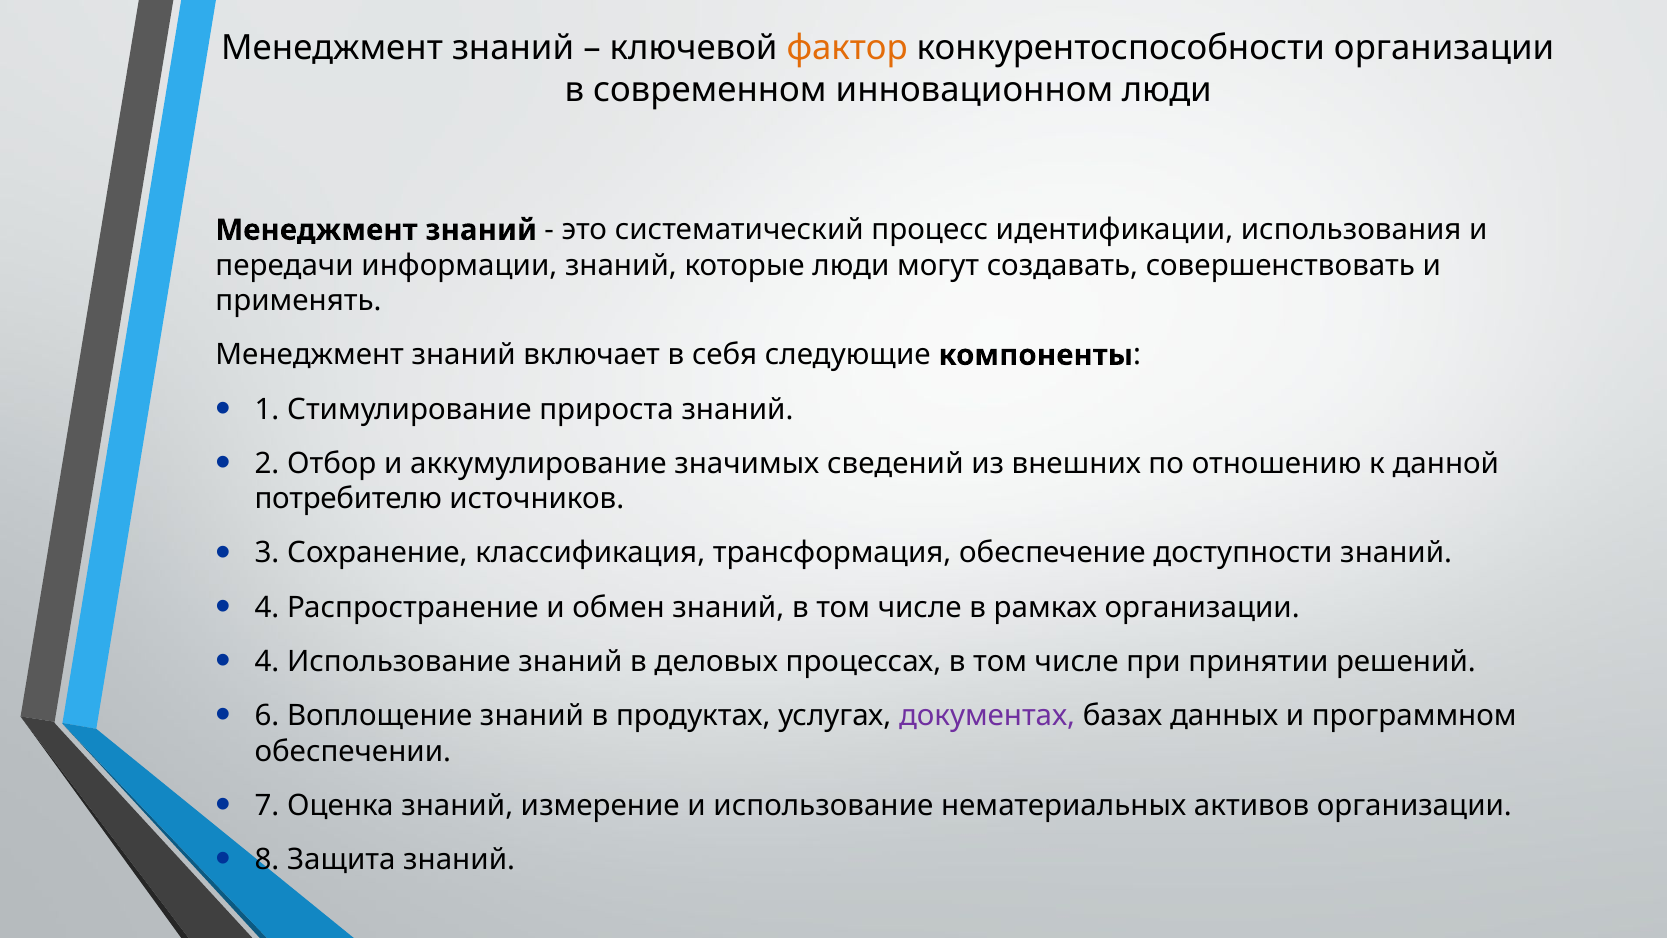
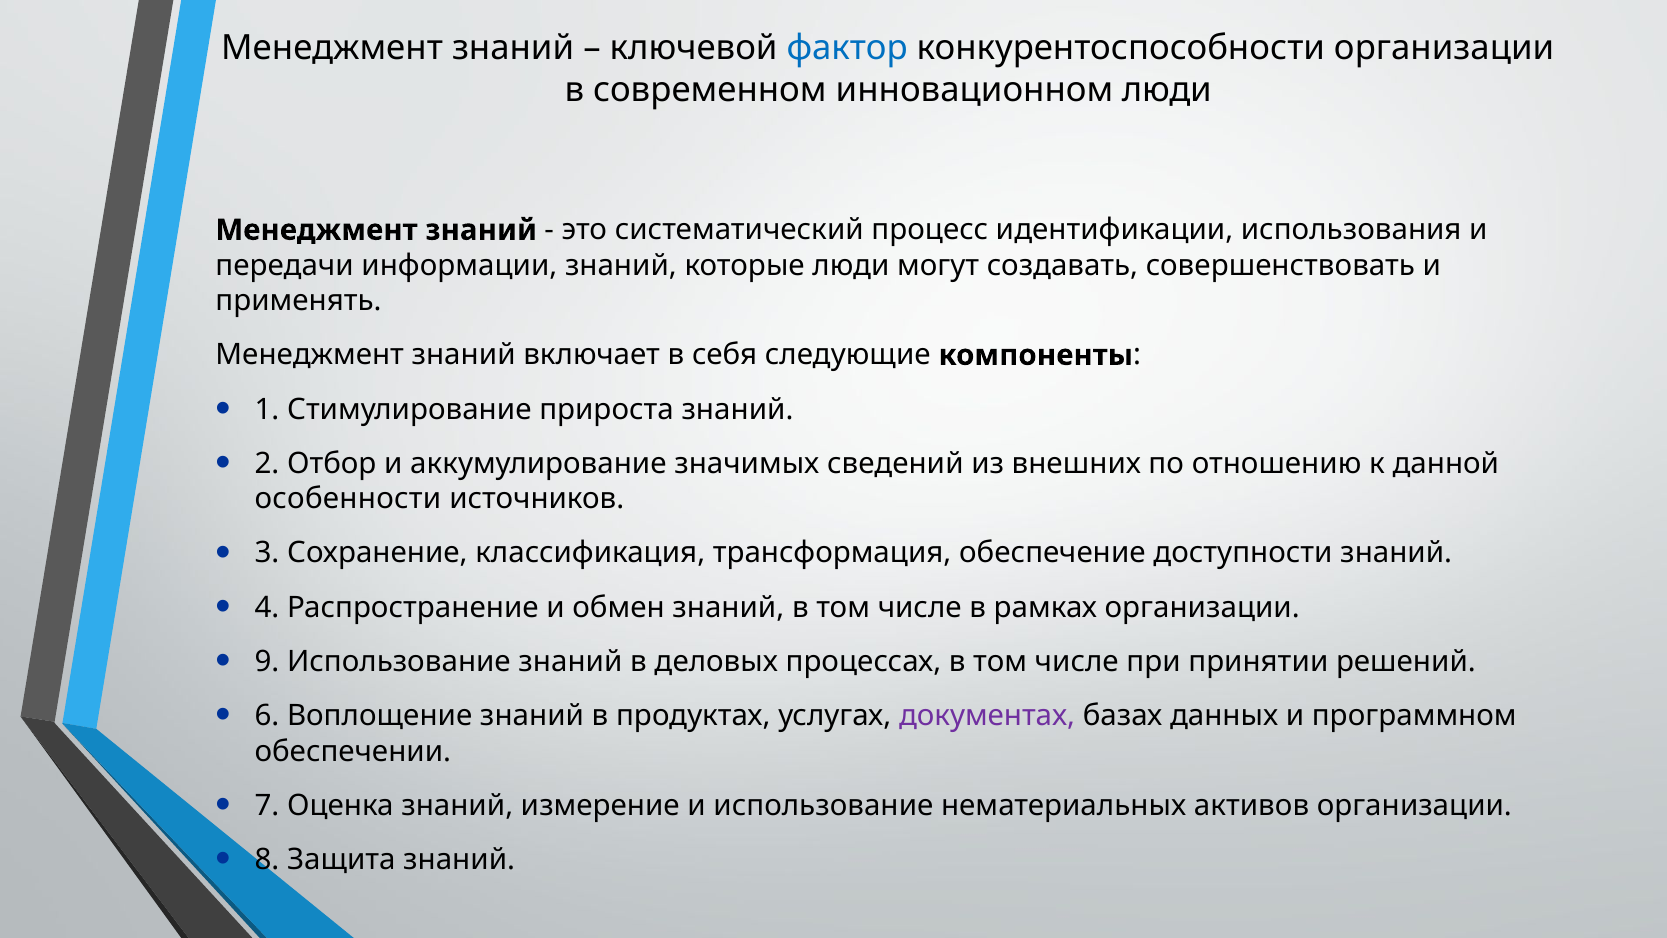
фактор colour: orange -> blue
потребителю: потребителю -> особенности
4 at (267, 661): 4 -> 9
